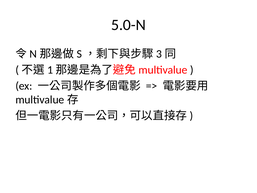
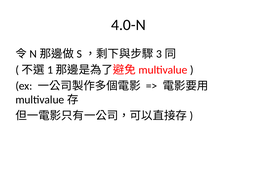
5.0-N: 5.0-N -> 4.0-N
